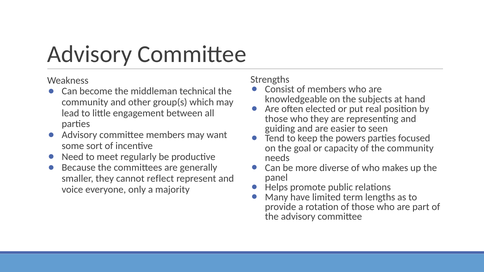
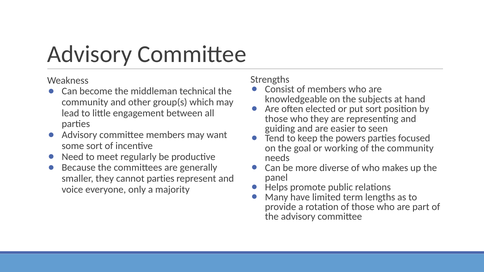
put real: real -> sort
capacity: capacity -> working
cannot reflect: reflect -> parties
